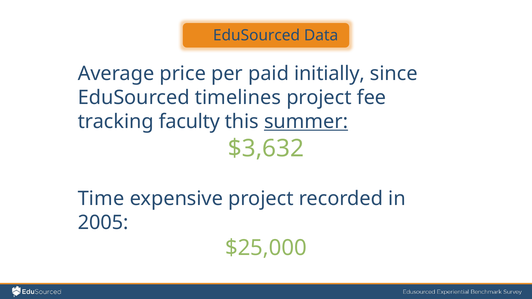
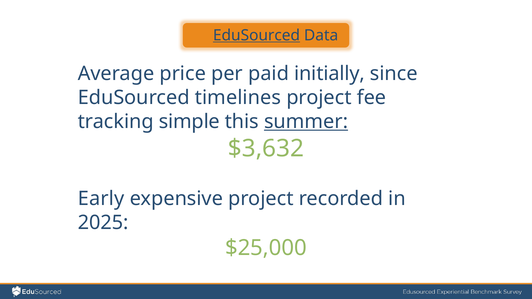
EduSourced at (256, 35) underline: none -> present
faculty: faculty -> simple
Time: Time -> Early
2005: 2005 -> 2025
